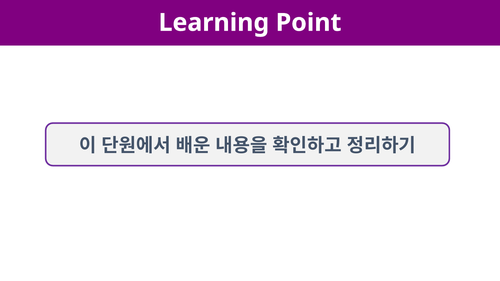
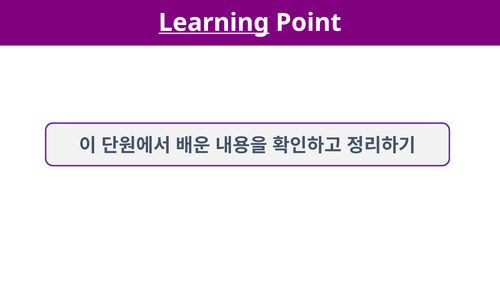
Learning underline: none -> present
